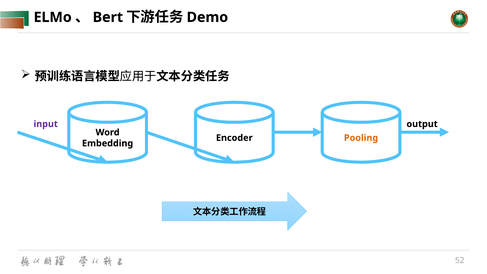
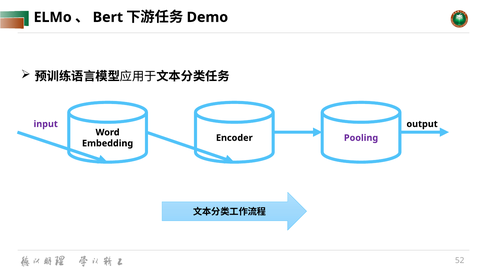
Pooling colour: orange -> purple
